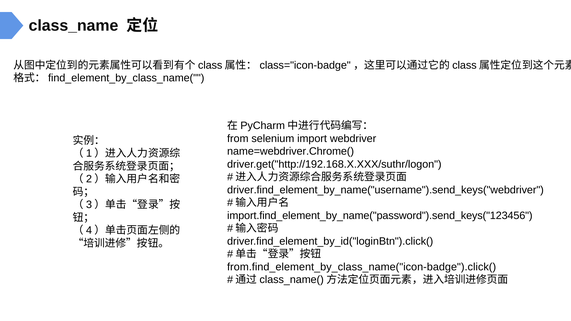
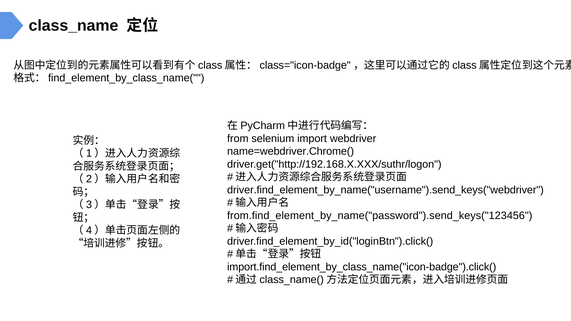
import.find_element_by_name("password").send_keys("123456: import.find_element_by_name("password").send_keys("123456 -> from.find_element_by_name("password").send_keys("123456
from.find_element_by_class_name("icon-badge").click(: from.find_element_by_class_name("icon-badge").click( -> import.find_element_by_class_name("icon-badge").click(
